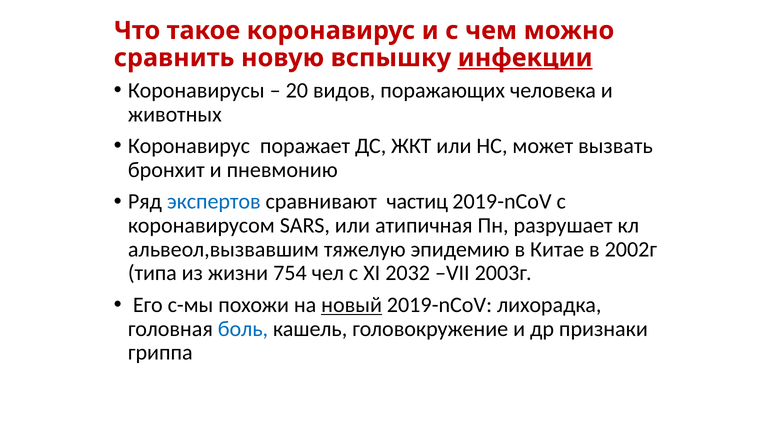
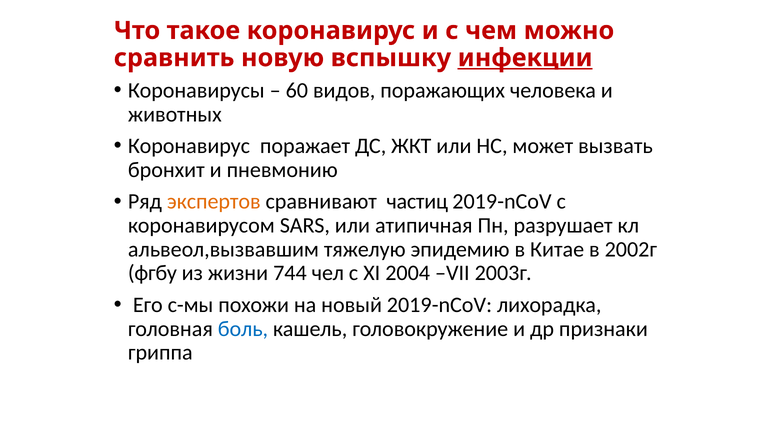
20: 20 -> 60
экспертов colour: blue -> orange
типа: типа -> фгбу
754: 754 -> 744
2032: 2032 -> 2004
новый underline: present -> none
